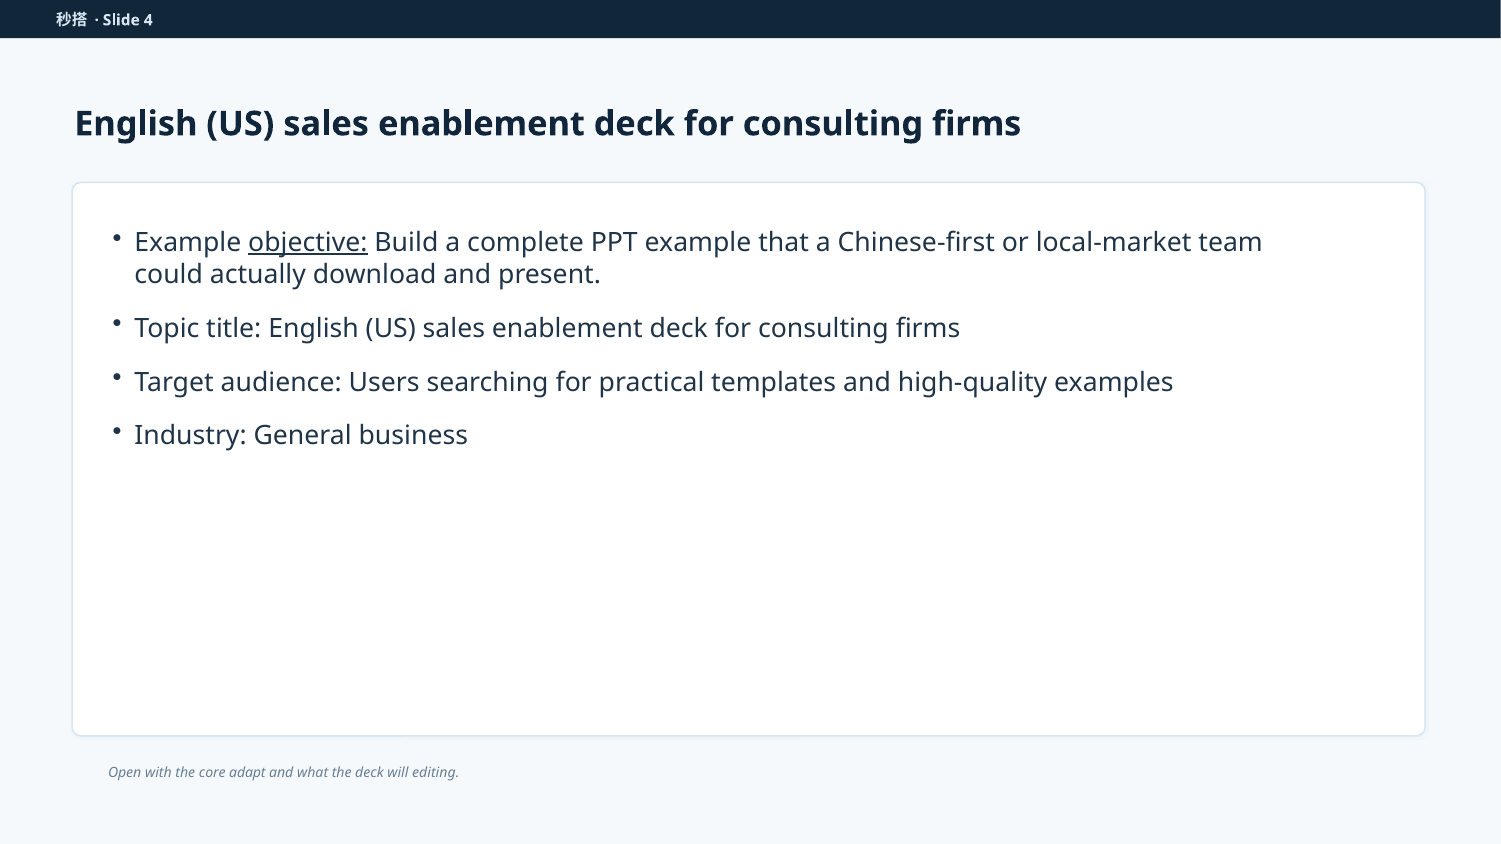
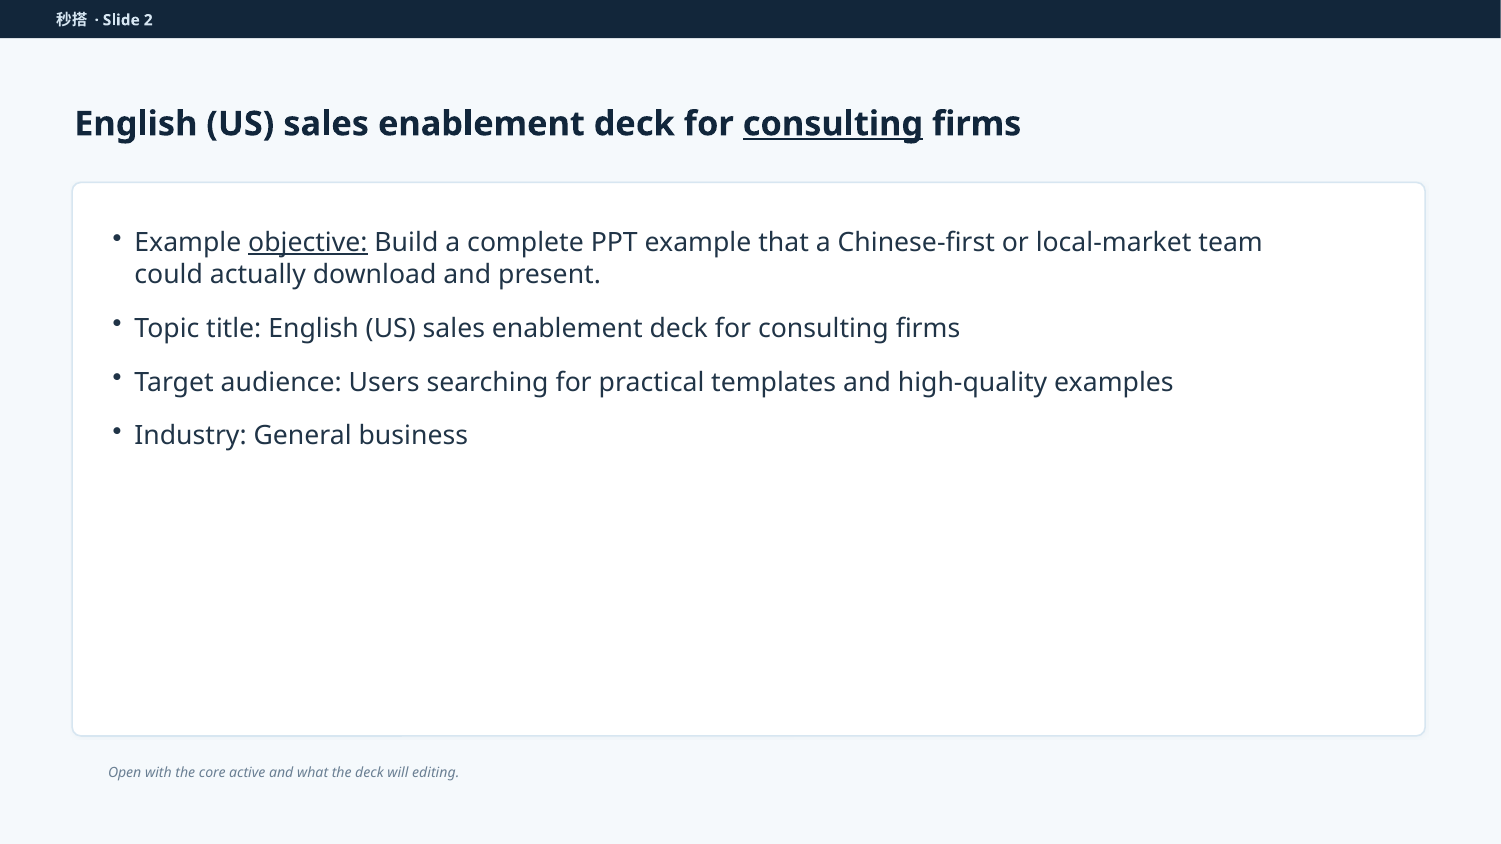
4: 4 -> 2
consulting at (833, 124) underline: none -> present
adapt: adapt -> active
